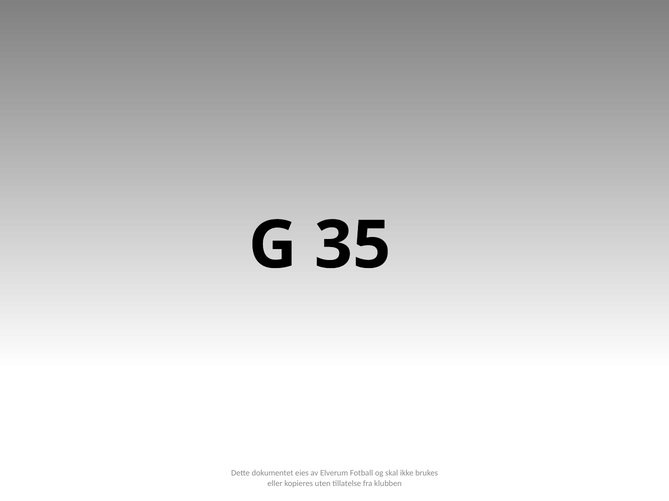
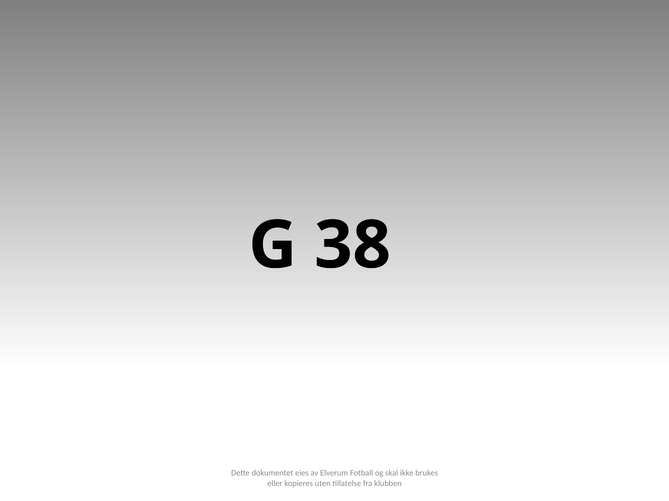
35: 35 -> 38
